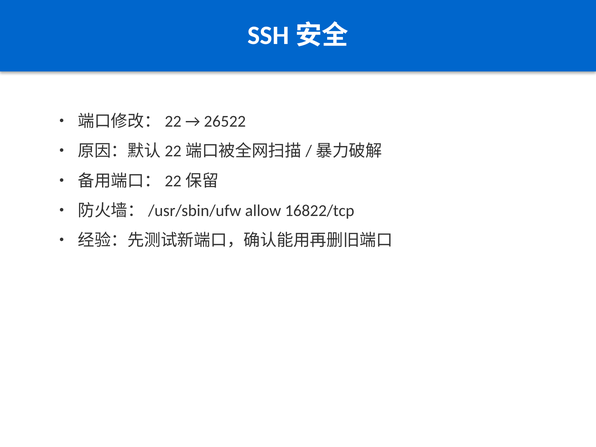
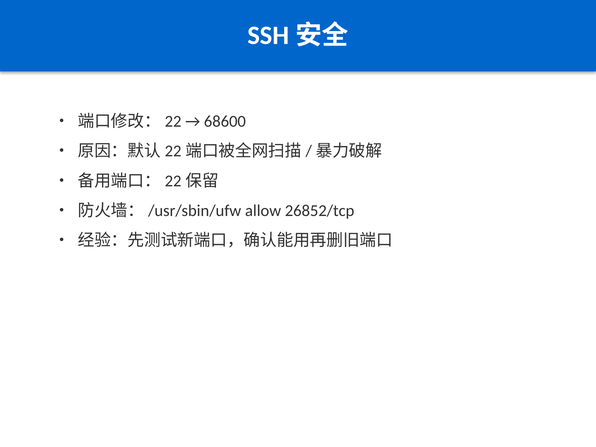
26522: 26522 -> 68600
16822/tcp: 16822/tcp -> 26852/tcp
